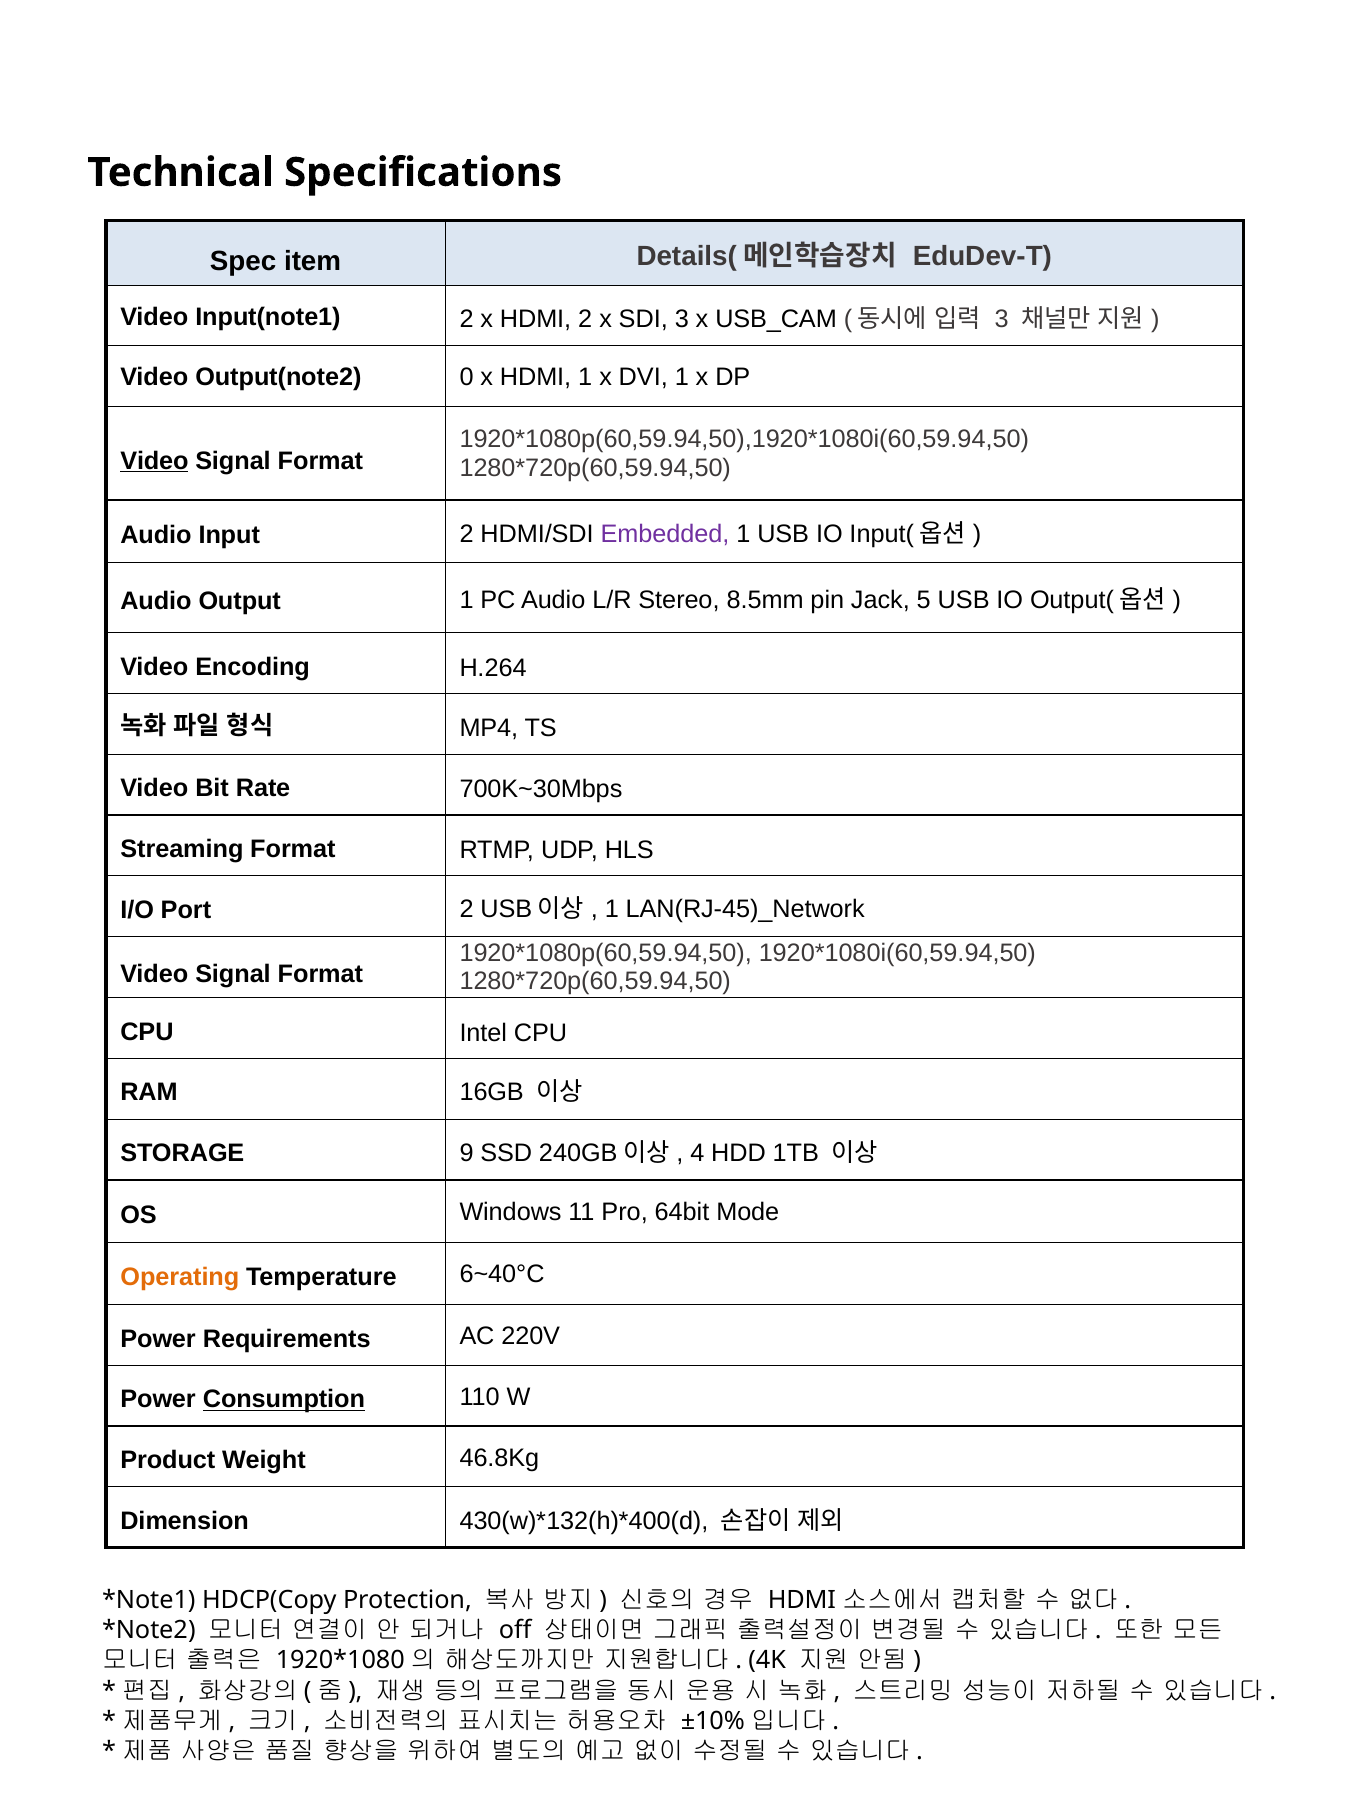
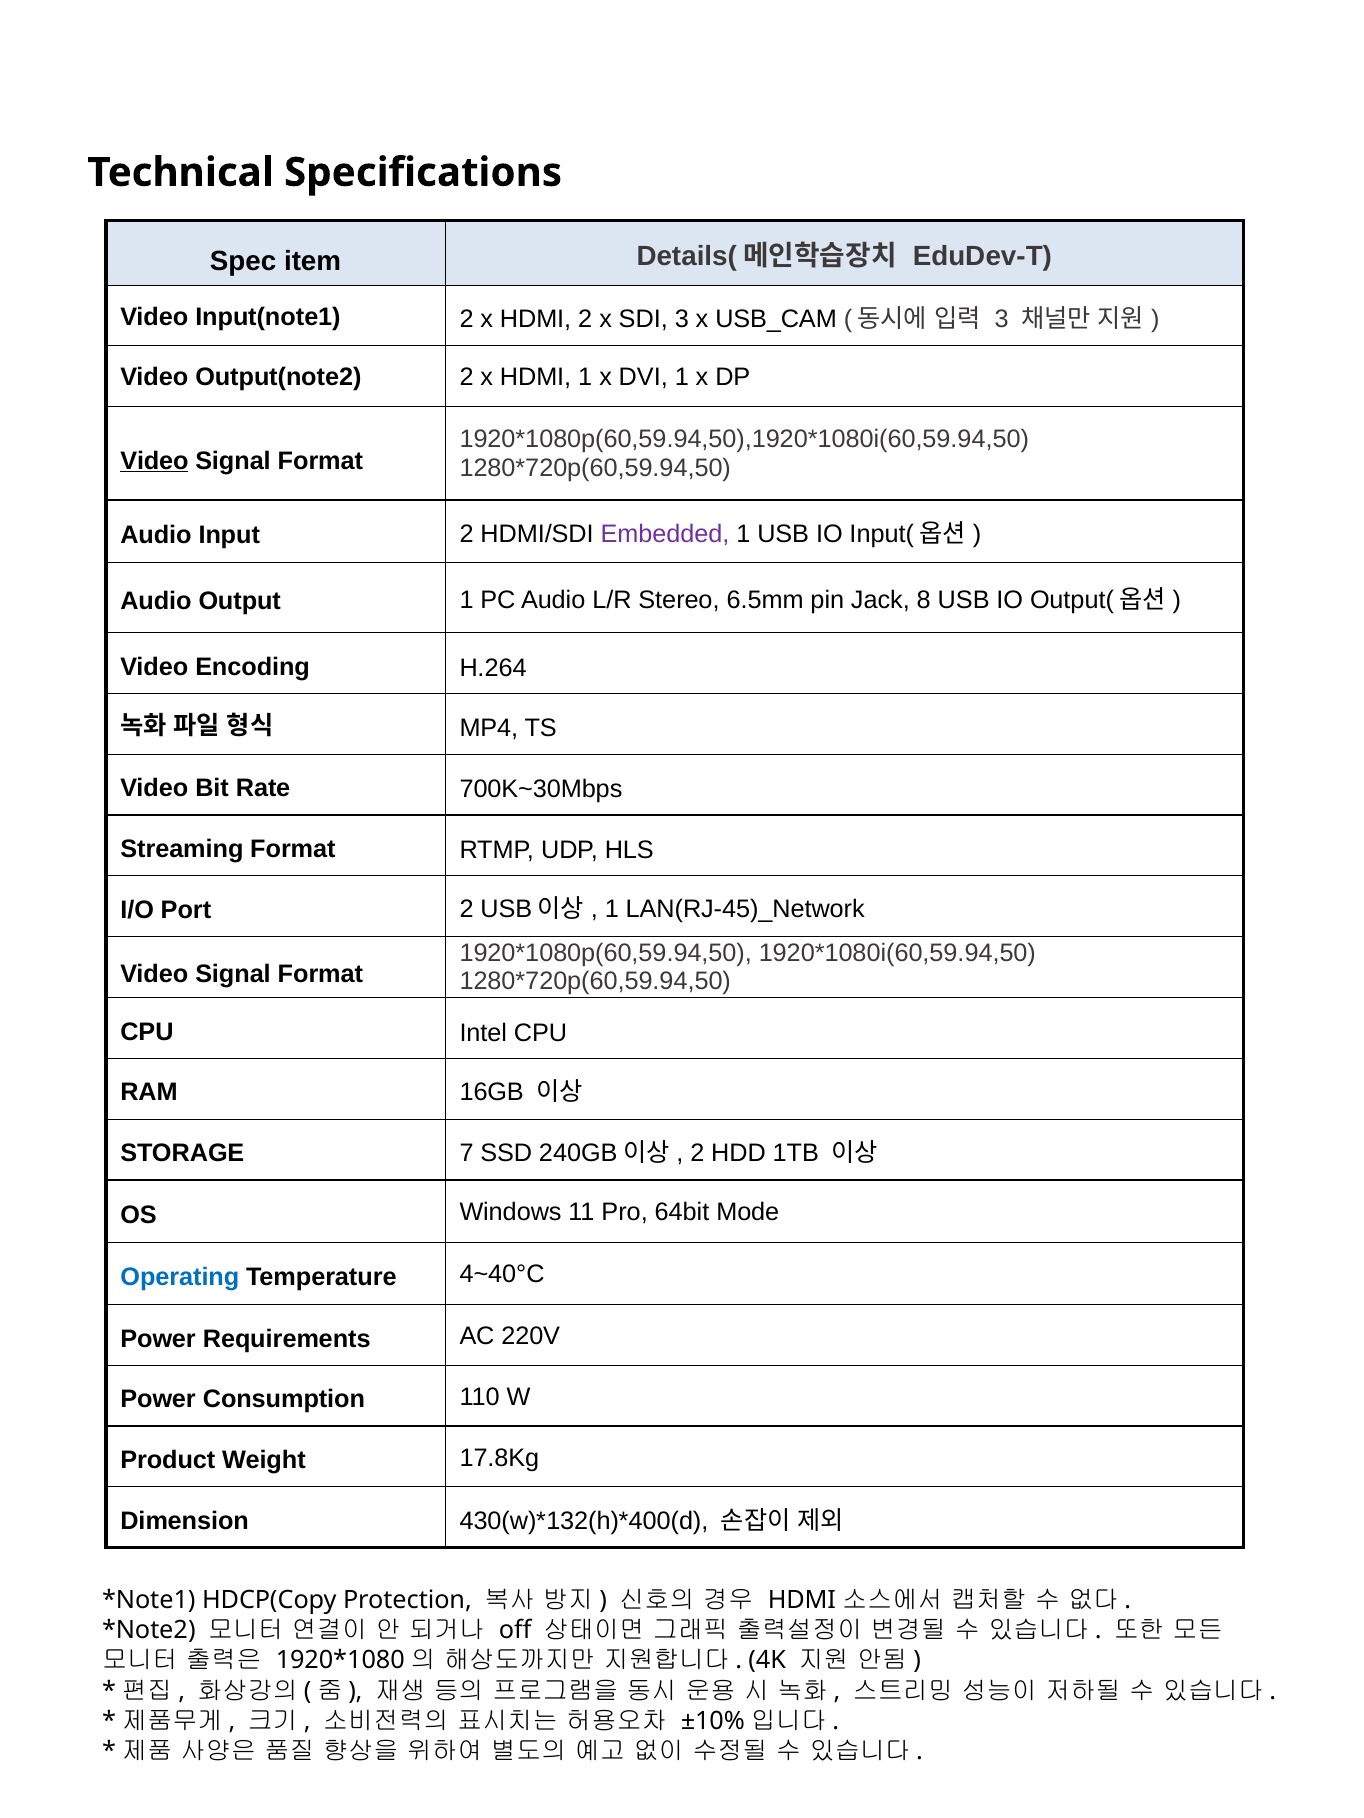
Output(note2 0: 0 -> 2
8.5mm: 8.5mm -> 6.5mm
5: 5 -> 8
9: 9 -> 7
4 at (697, 1153): 4 -> 2
Operating colour: orange -> blue
6~40°C: 6~40°C -> 4~40°C
Consumption underline: present -> none
46.8Kg: 46.8Kg -> 17.8Kg
